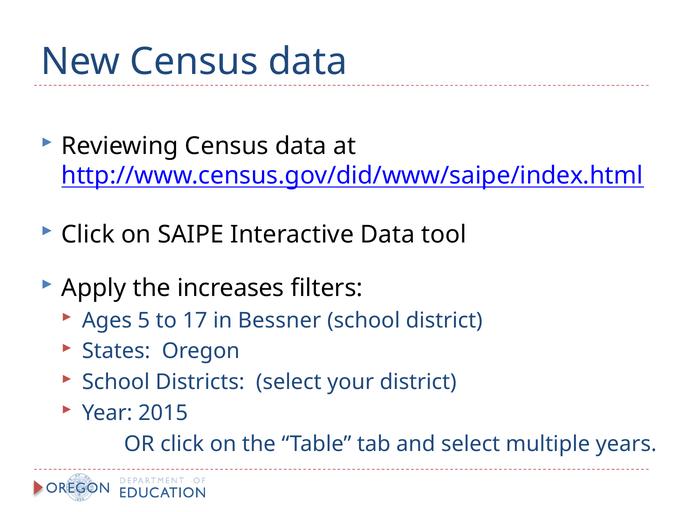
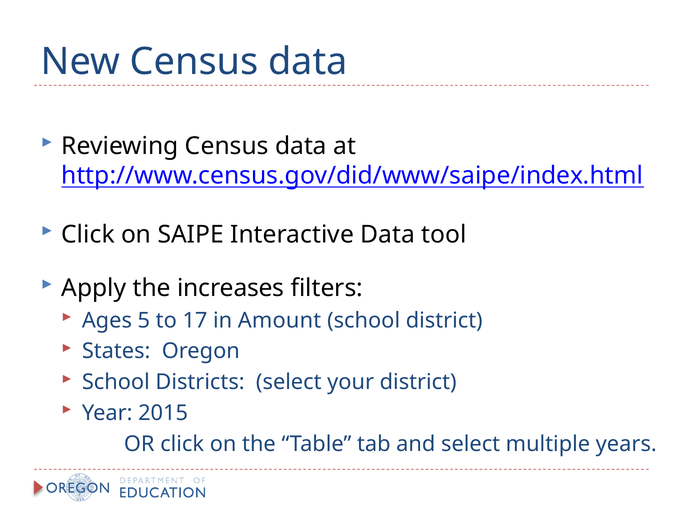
Bessner: Bessner -> Amount
